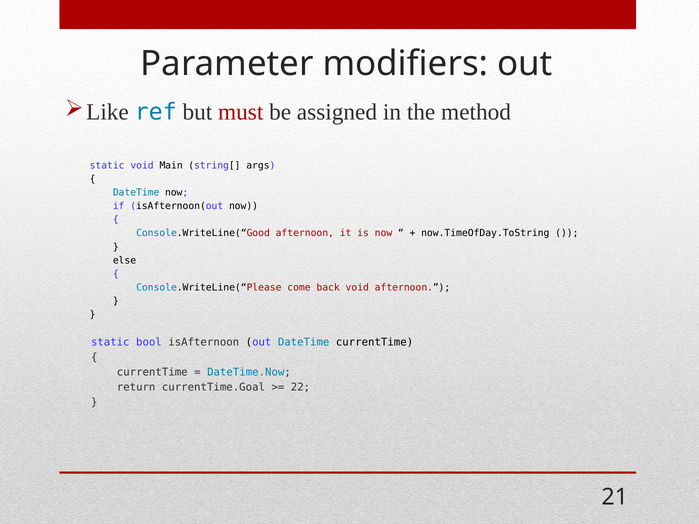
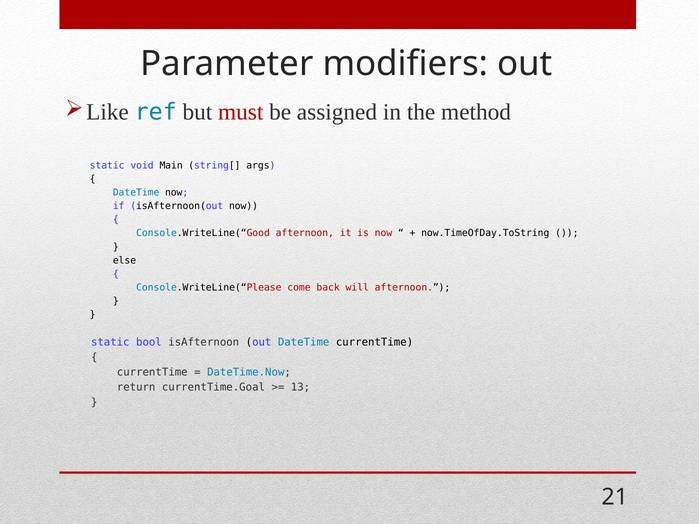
back void: void -> will
22: 22 -> 13
